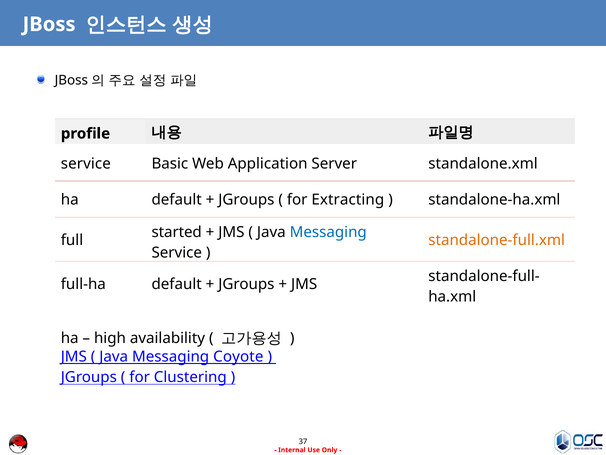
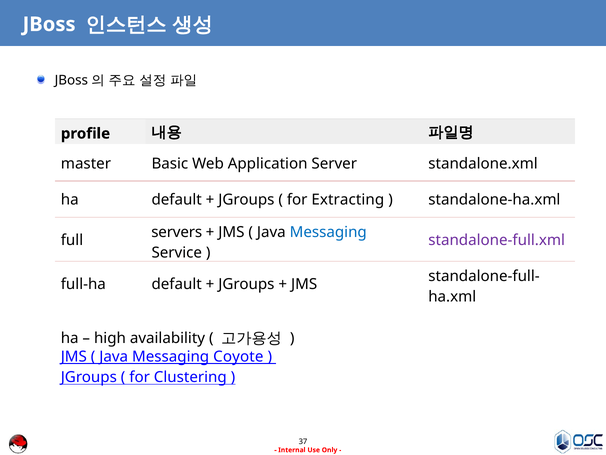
service at (86, 163): service -> master
started: started -> servers
standalone-full.xml colour: orange -> purple
